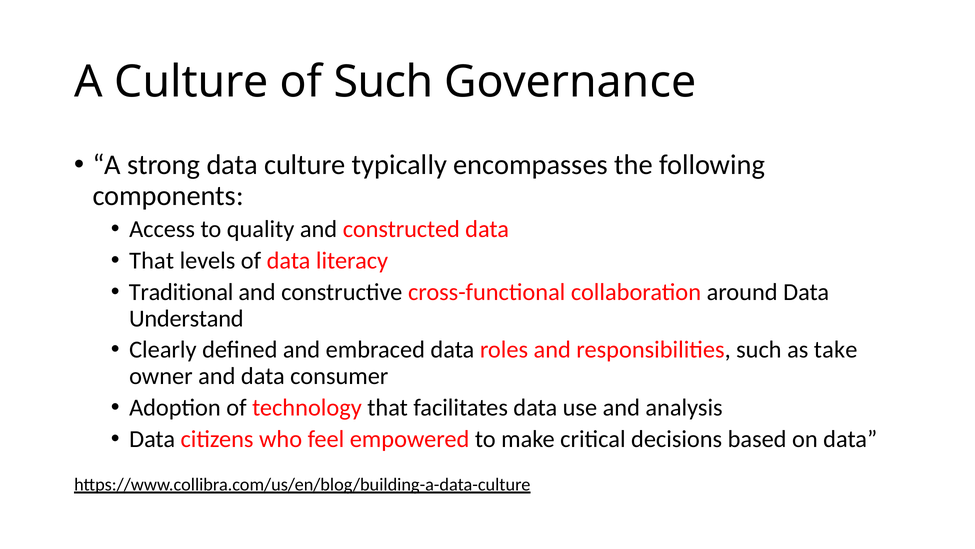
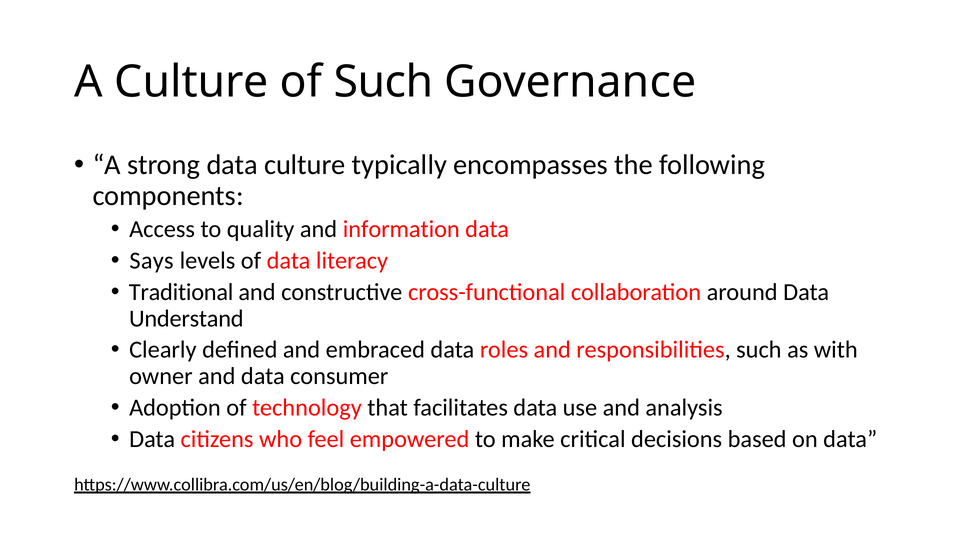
constructed: constructed -> information
That at (152, 260): That -> Says
take: take -> with
